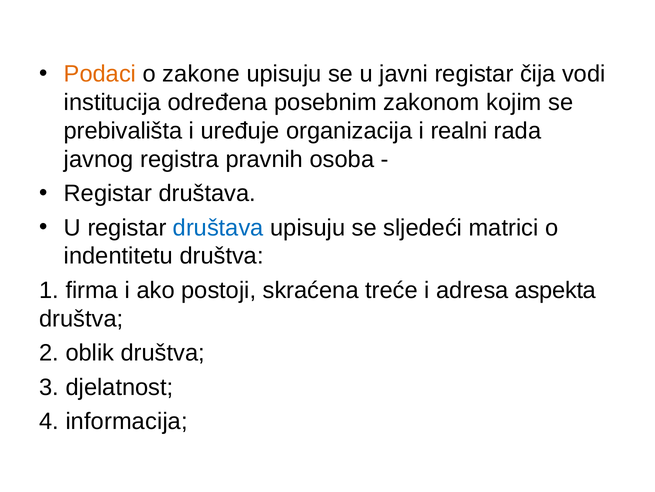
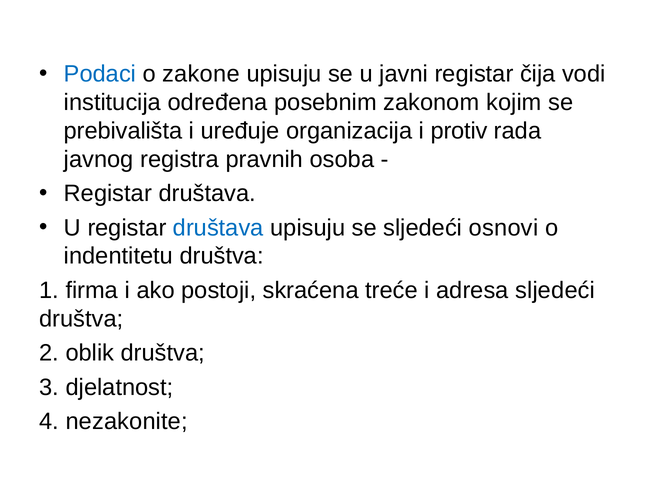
Podaci colour: orange -> blue
realni: realni -> protiv
matrici: matrici -> osnovi
adresa aspekta: aspekta -> sljedeći
informacija: informacija -> nezakonite
